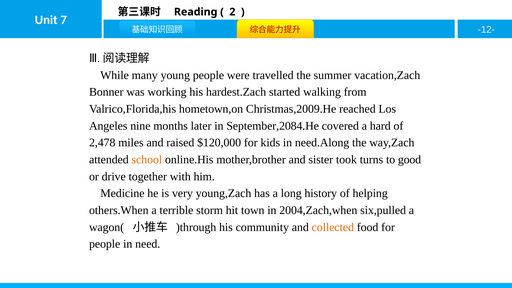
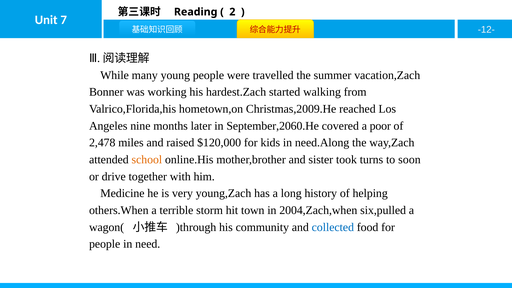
September,2084.He: September,2084.He -> September,2060.He
hard: hard -> poor
good: good -> soon
collected colour: orange -> blue
